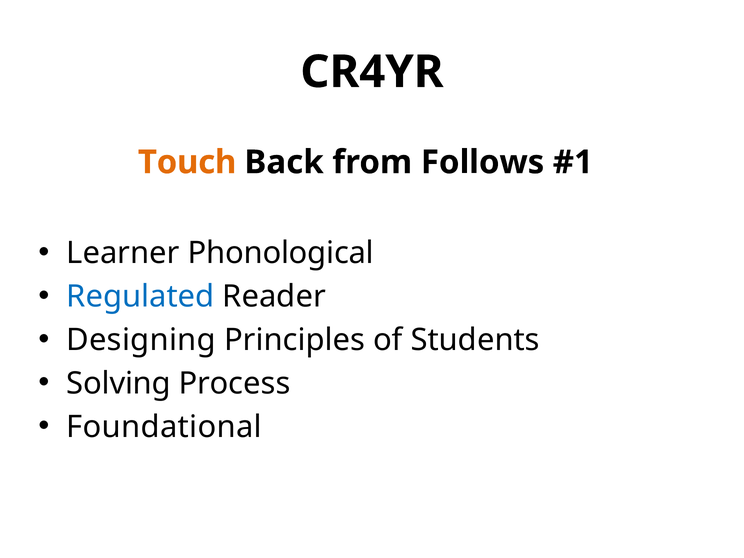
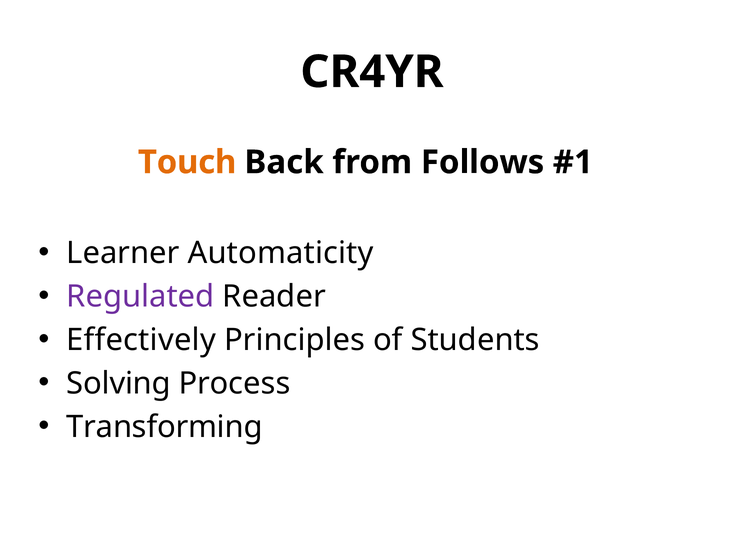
Phonological: Phonological -> Automaticity
Regulated colour: blue -> purple
Designing: Designing -> Effectively
Foundational: Foundational -> Transforming
